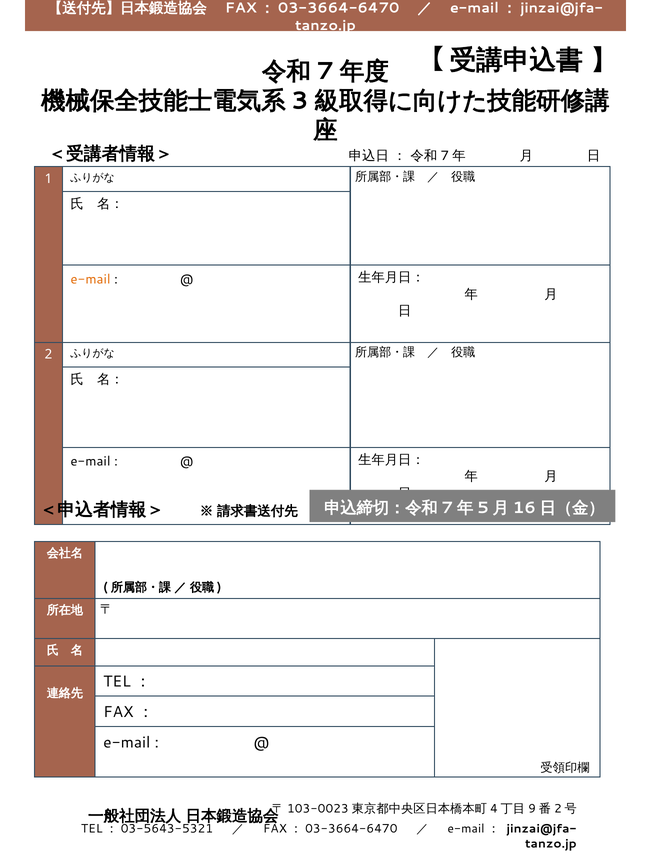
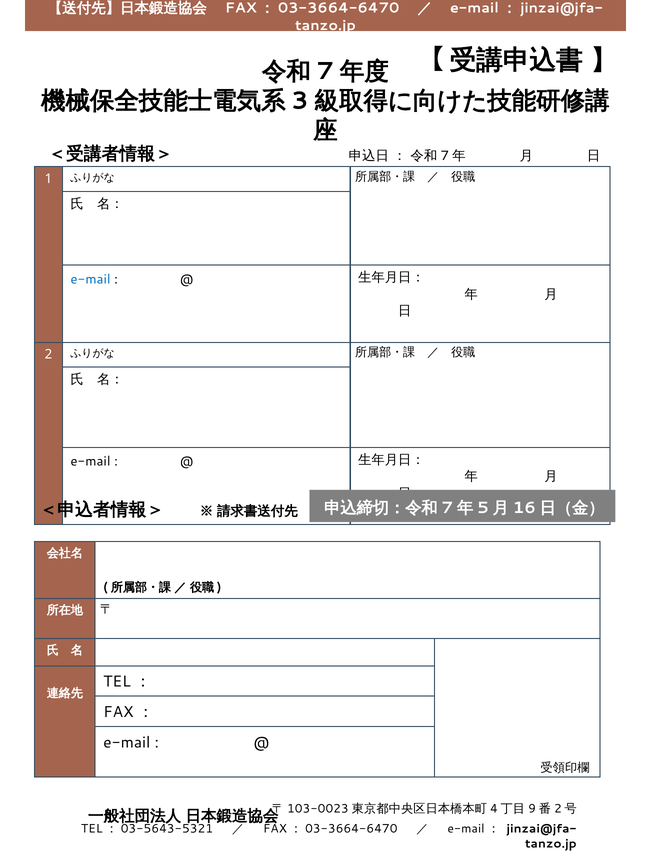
e-mail at (90, 279) colour: orange -> blue
